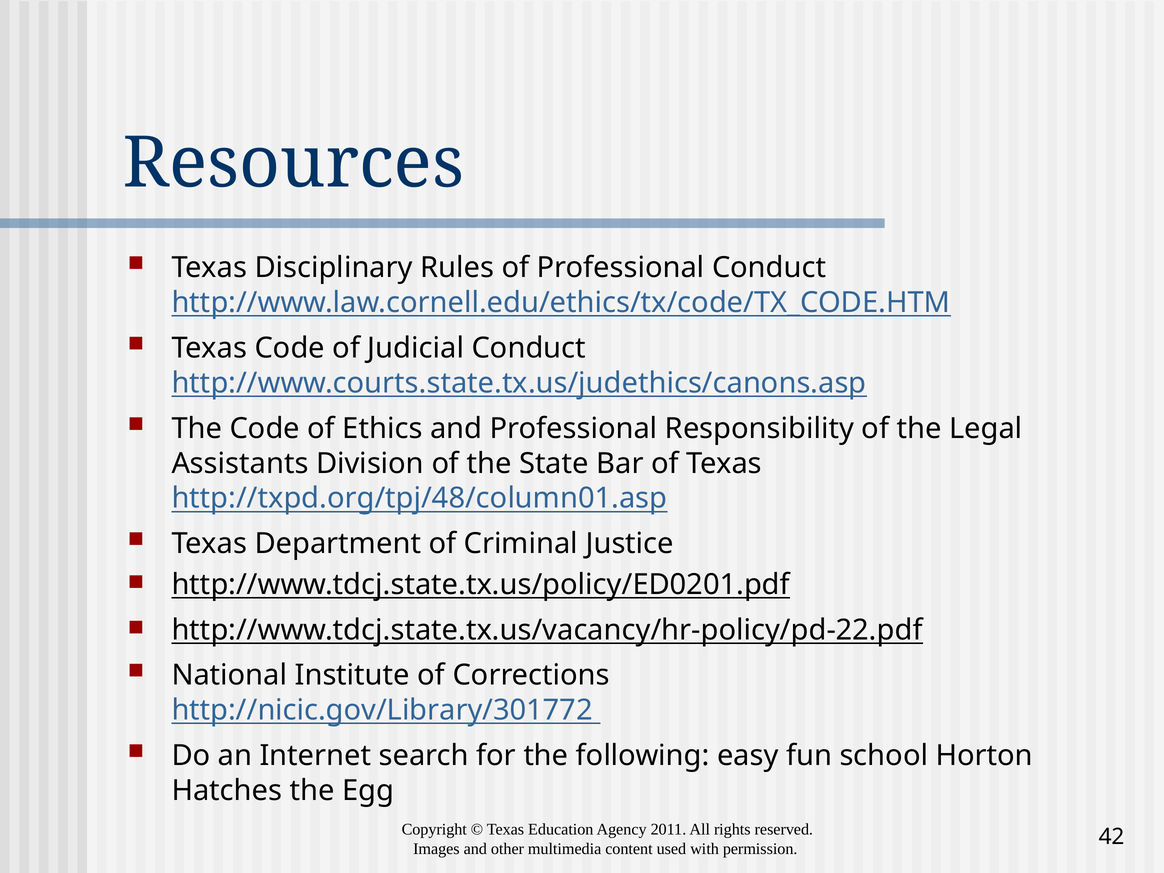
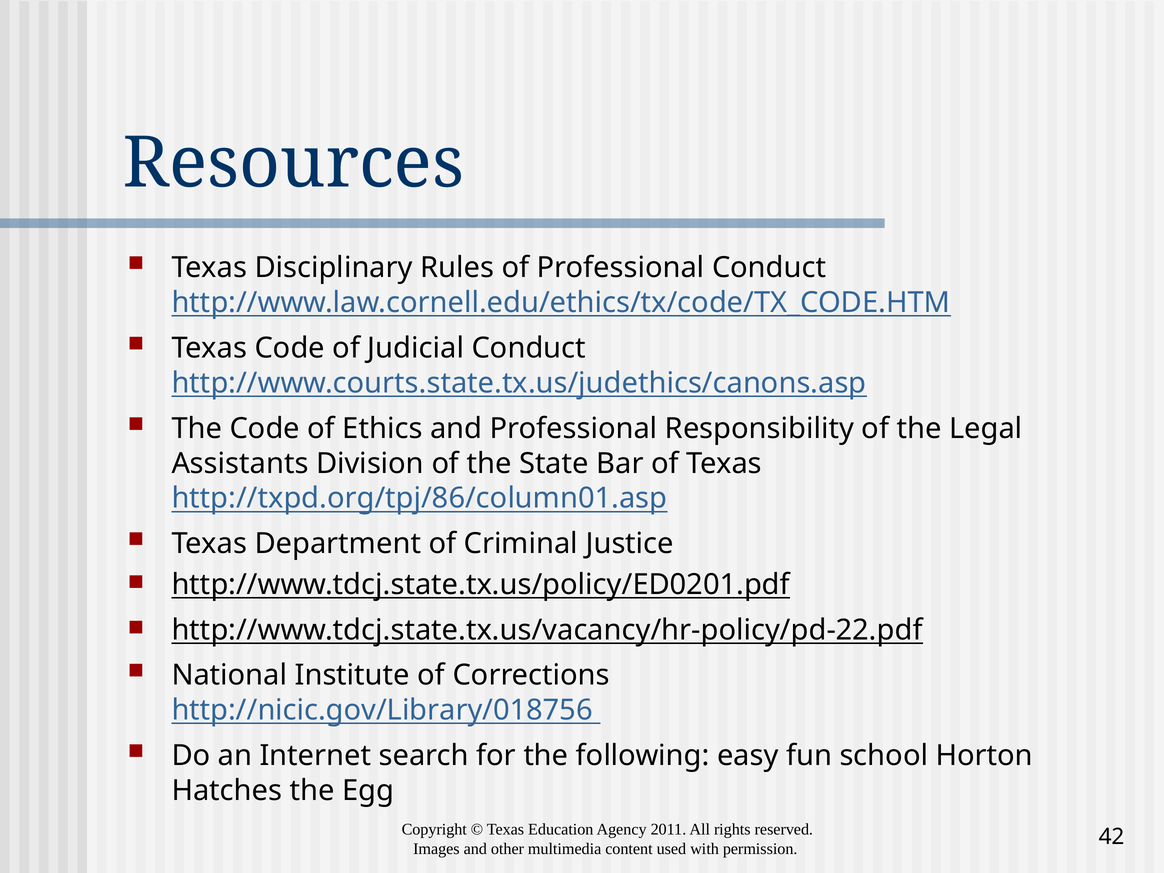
http://txpd.org/tpj/48/column01.asp: http://txpd.org/tpj/48/column01.asp -> http://txpd.org/tpj/86/column01.asp
http://nicic.gov/Library/301772: http://nicic.gov/Library/301772 -> http://nicic.gov/Library/018756
